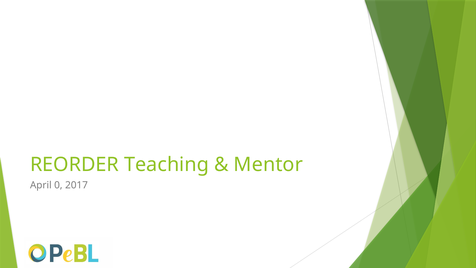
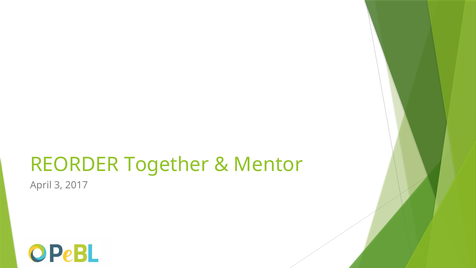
Teaching: Teaching -> Together
0: 0 -> 3
